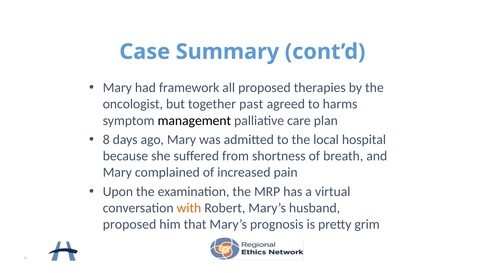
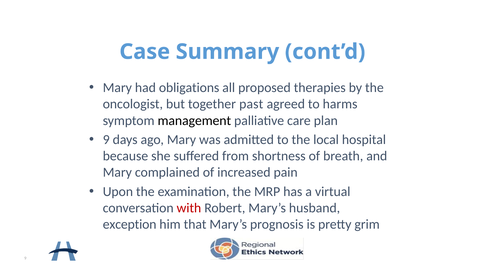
framework: framework -> obligations
8 at (106, 140): 8 -> 9
with colour: orange -> red
proposed at (130, 224): proposed -> exception
